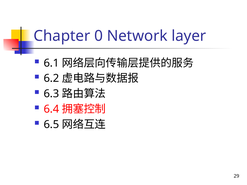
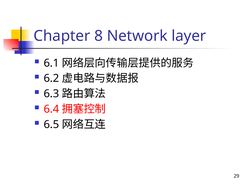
0: 0 -> 8
